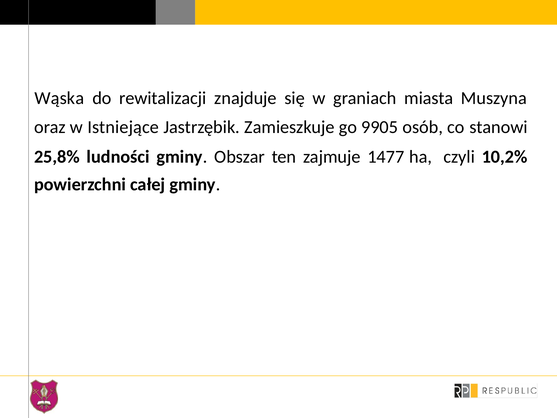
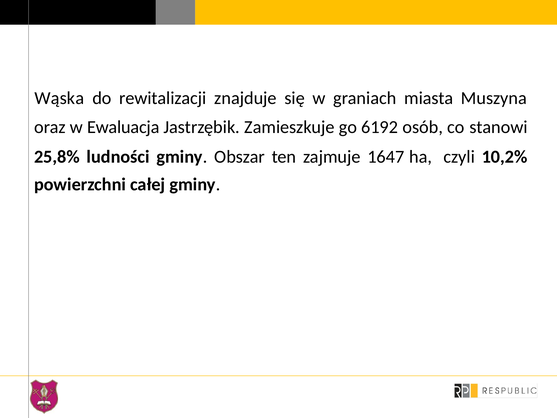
Istniejące: Istniejące -> Ewaluacja
9905: 9905 -> 6192
1477: 1477 -> 1647
